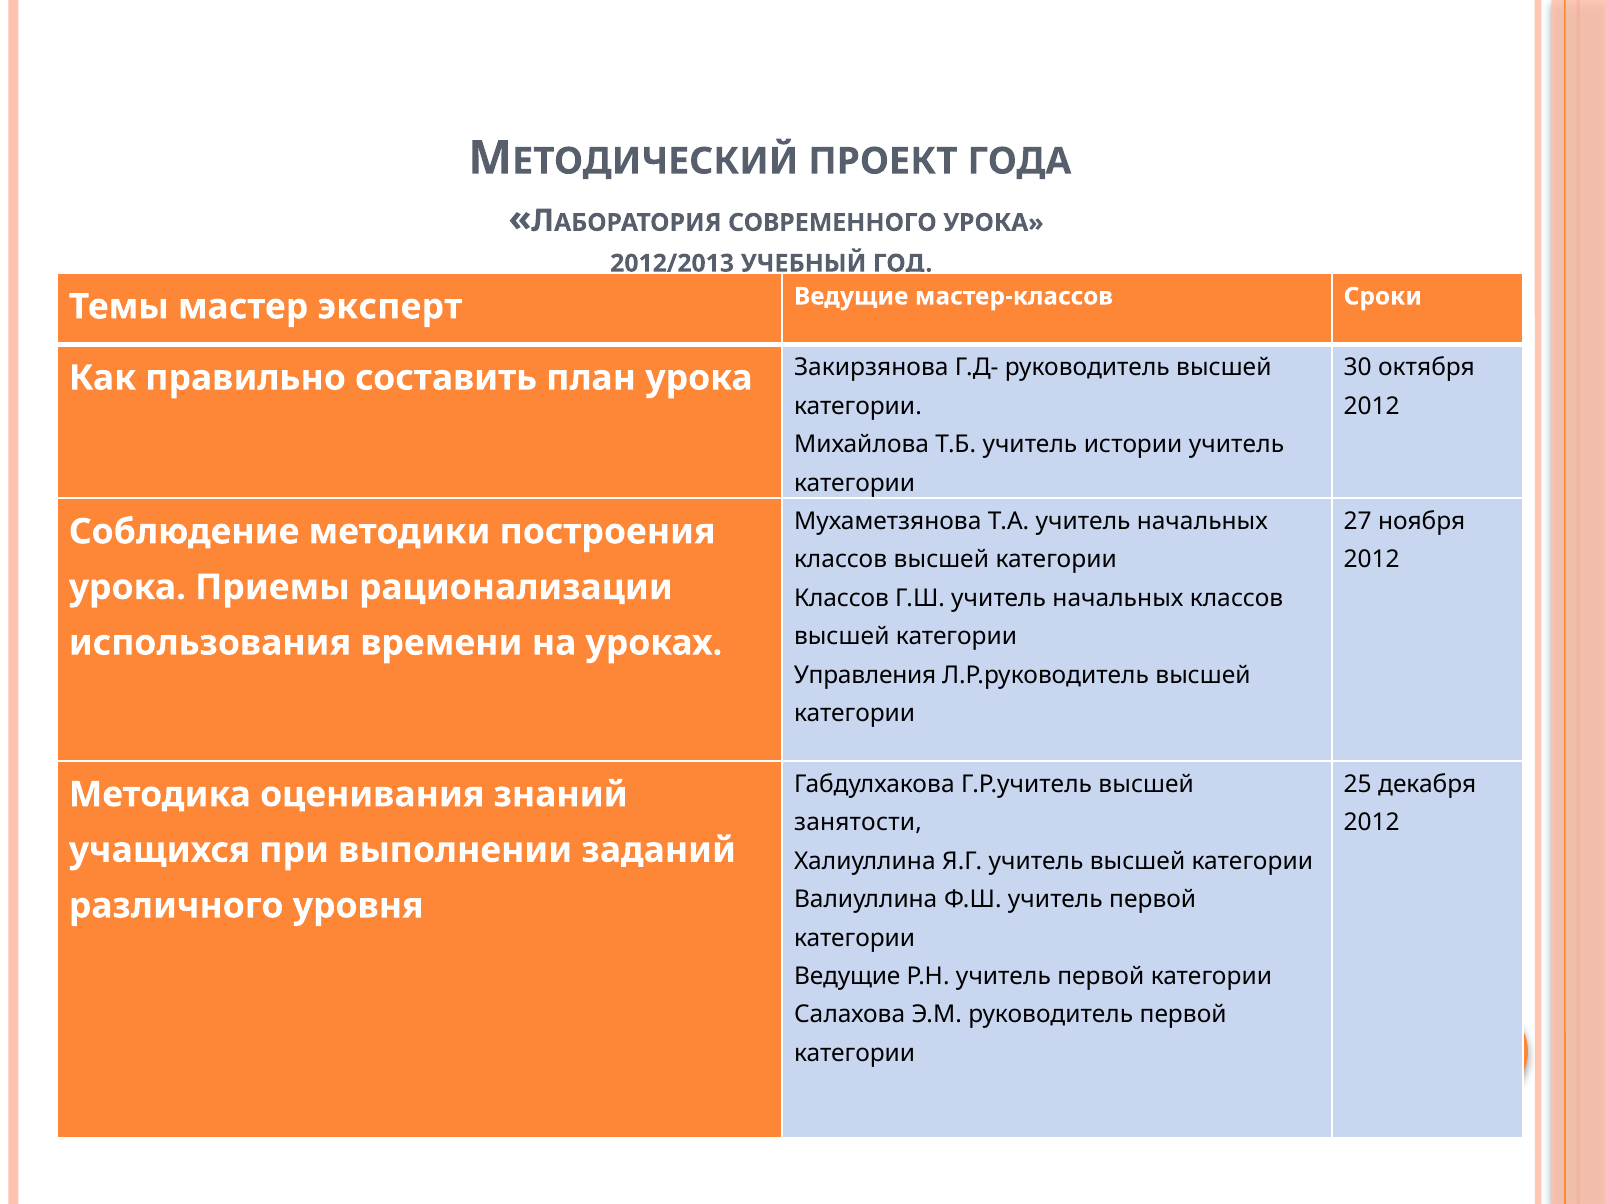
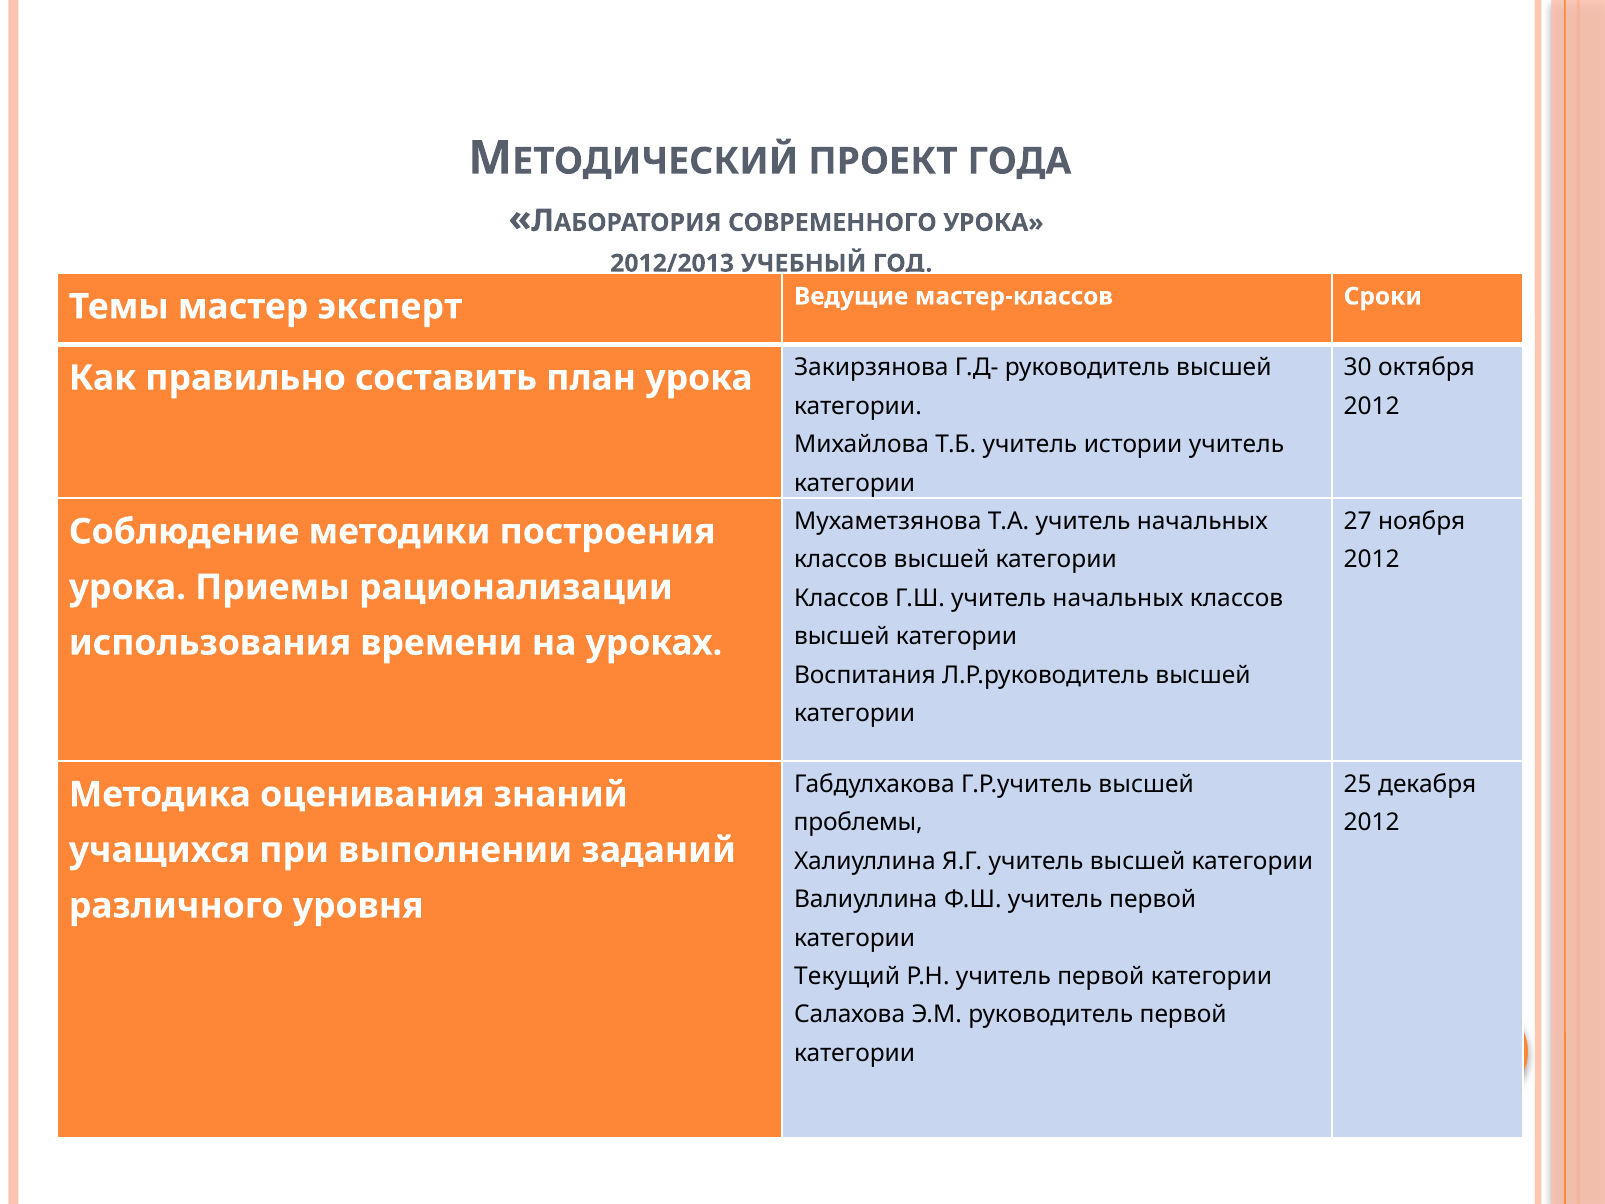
Управления: Управления -> Воспитания
занятости: занятости -> проблемы
Ведущие at (847, 976): Ведущие -> Текущий
